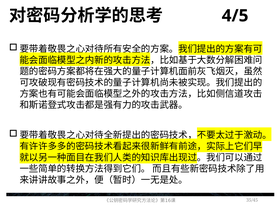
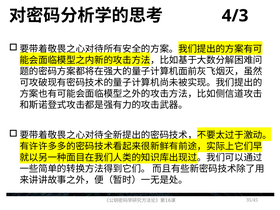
4/5: 4/5 -> 4/3
